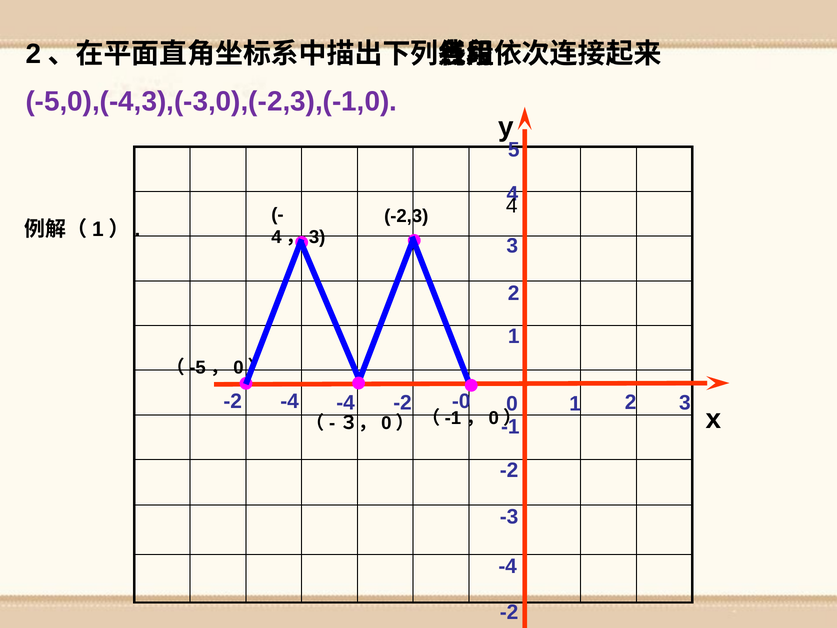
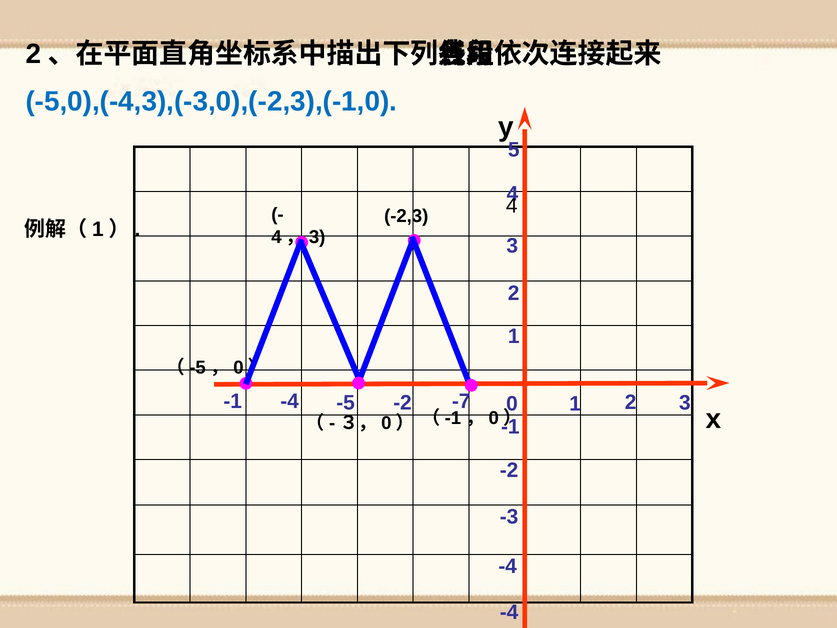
-5,0),(-4,3),(-3,0),(-2,3),(-1,0 colour: purple -> blue
-2 at (233, 401): -2 -> -1
-0: -0 -> -7
-4 at (346, 402): -4 -> -5
-2 at (509, 612): -2 -> -4
